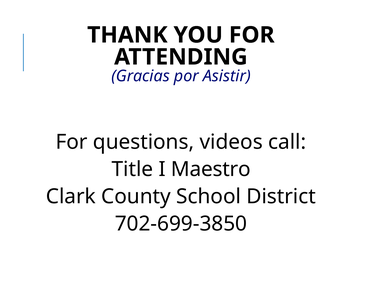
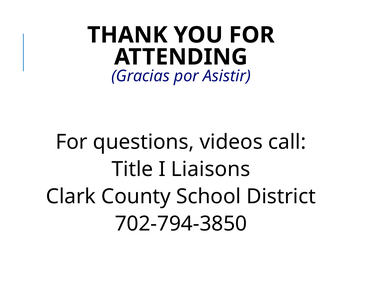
Maestro: Maestro -> Liaisons
702-699-3850: 702-699-3850 -> 702-794-3850
